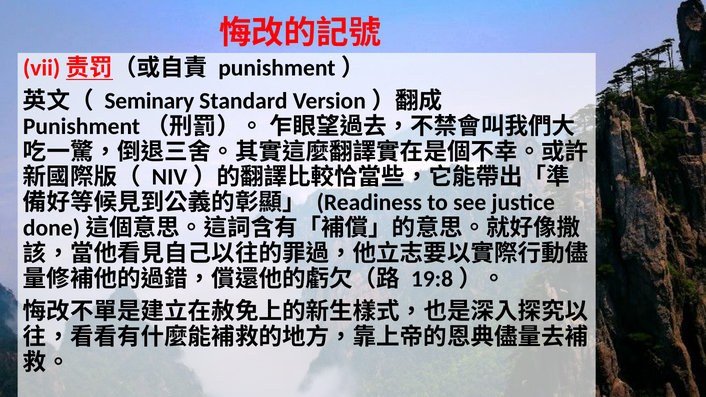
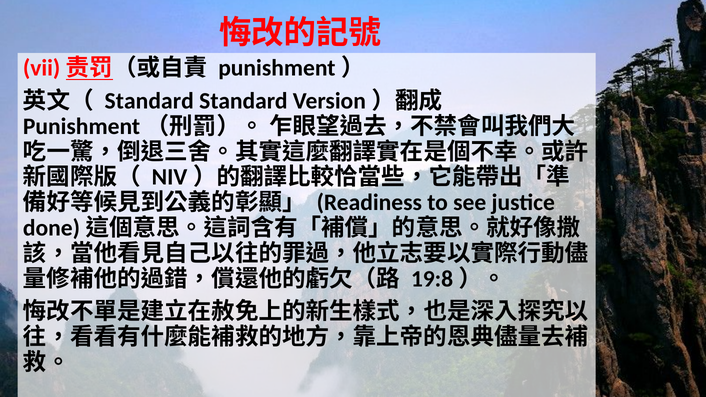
Seminary at (149, 101): Seminary -> Standard
